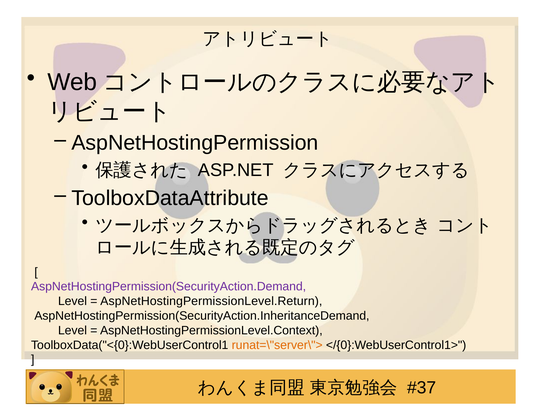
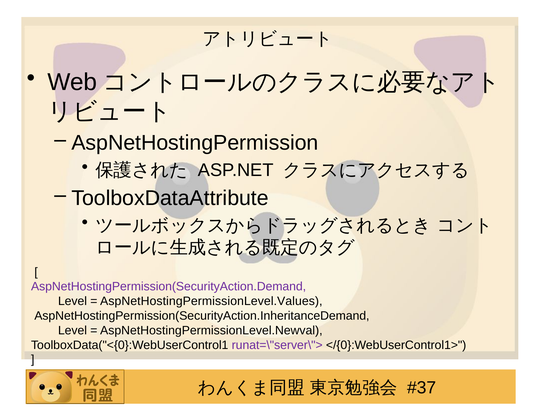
AspNetHostingPermissionLevel.Return: AspNetHostingPermissionLevel.Return -> AspNetHostingPermissionLevel.Values
AspNetHostingPermissionLevel.Context: AspNetHostingPermissionLevel.Context -> AspNetHostingPermissionLevel.Newval
runat=\"server\"> colour: orange -> purple
